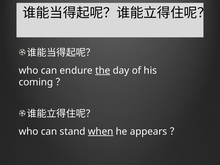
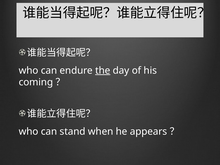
when underline: present -> none
